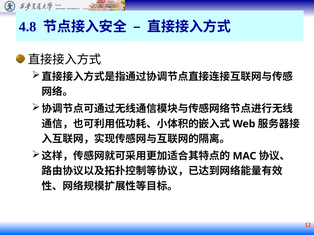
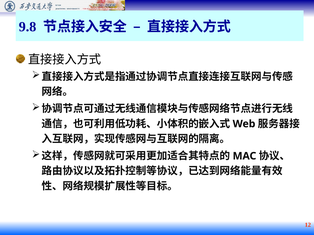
4.8: 4.8 -> 9.8
